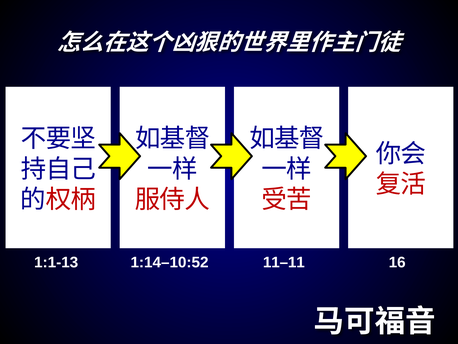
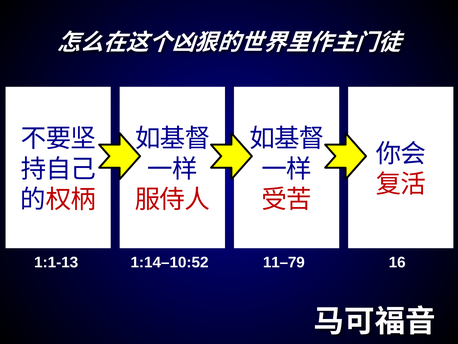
11–11: 11–11 -> 11–79
